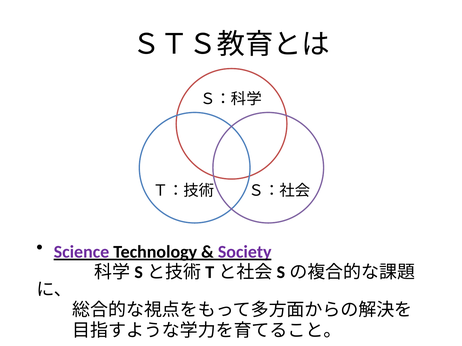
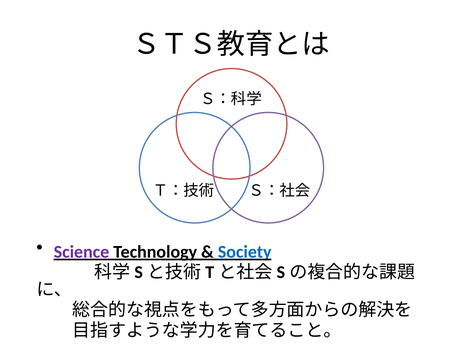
Society colour: purple -> blue
